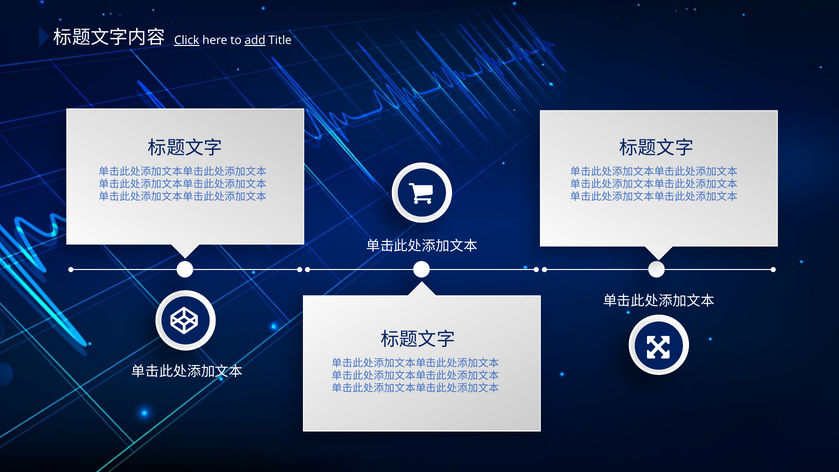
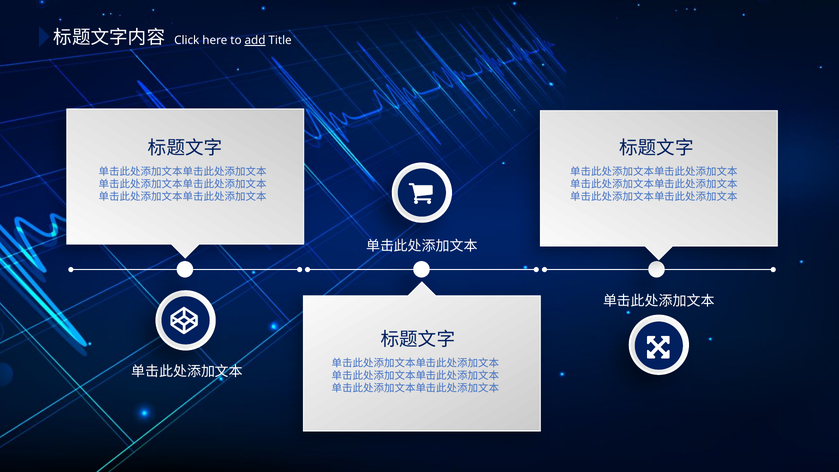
Click underline: present -> none
